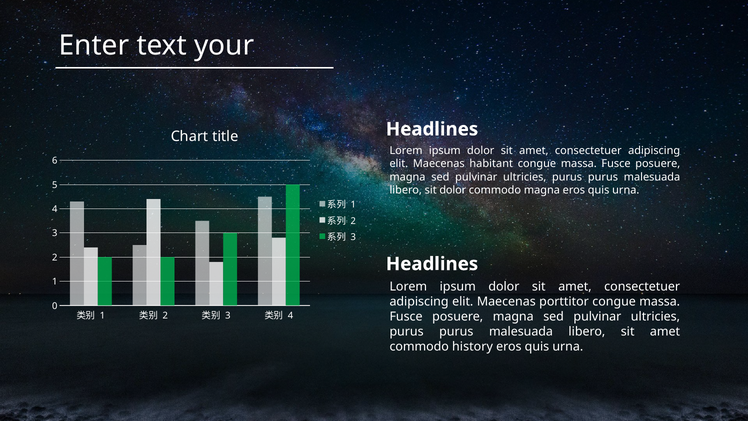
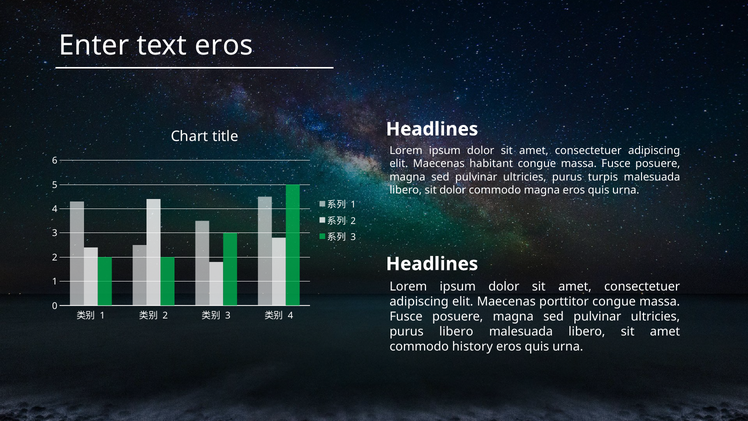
text your: your -> eros
purus at (603, 177): purus -> turpis
purus at (456, 331): purus -> libero
